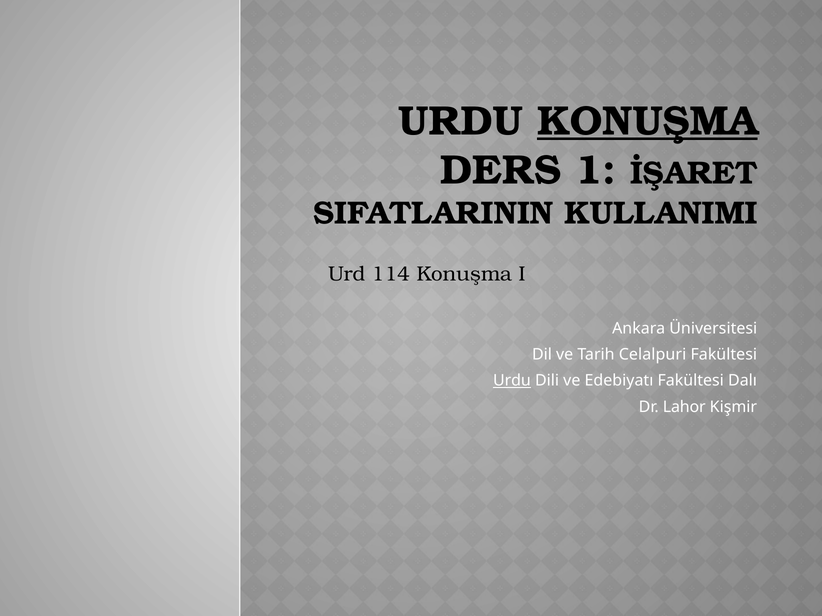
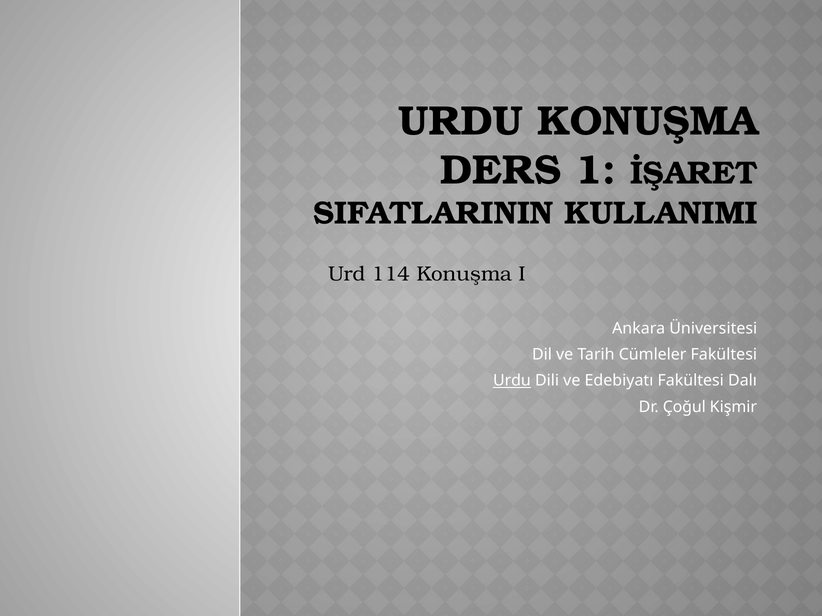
KONUŞMA at (647, 121) underline: present -> none
Celalpuri: Celalpuri -> Cümleler
Lahor: Lahor -> Çoğul
